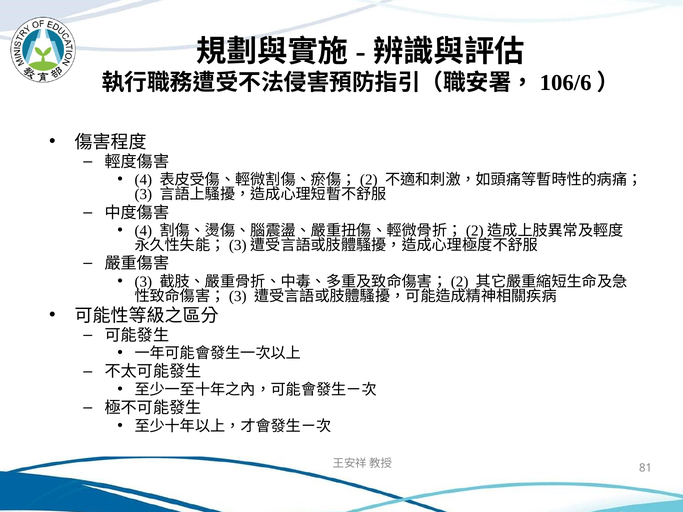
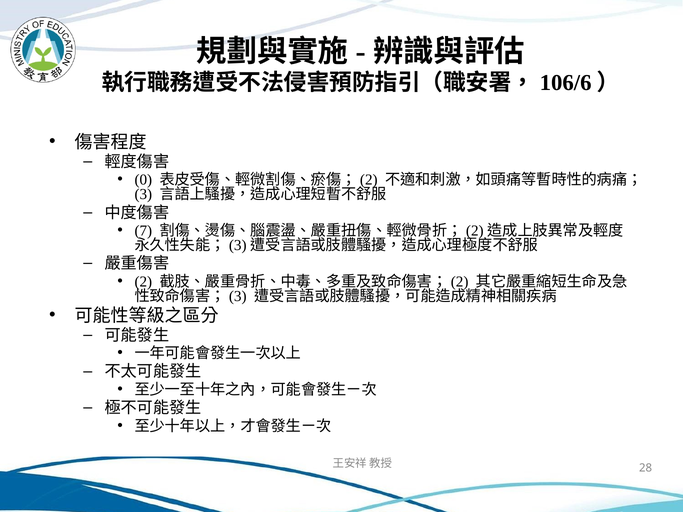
4 at (143, 180): 4 -> 0
4 at (143, 231): 4 -> 7
3 at (143, 282): 3 -> 2
81: 81 -> 28
